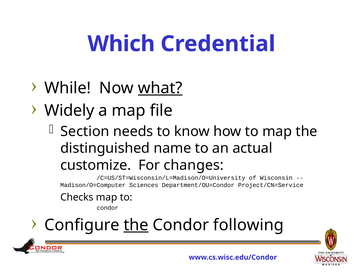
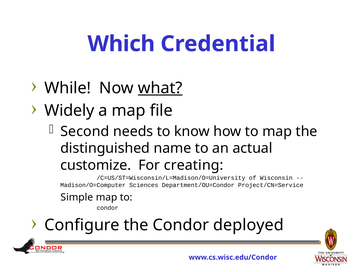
Section: Section -> Second
changes: changes -> creating
Checks: Checks -> Simple
the at (136, 225) underline: present -> none
following: following -> deployed
